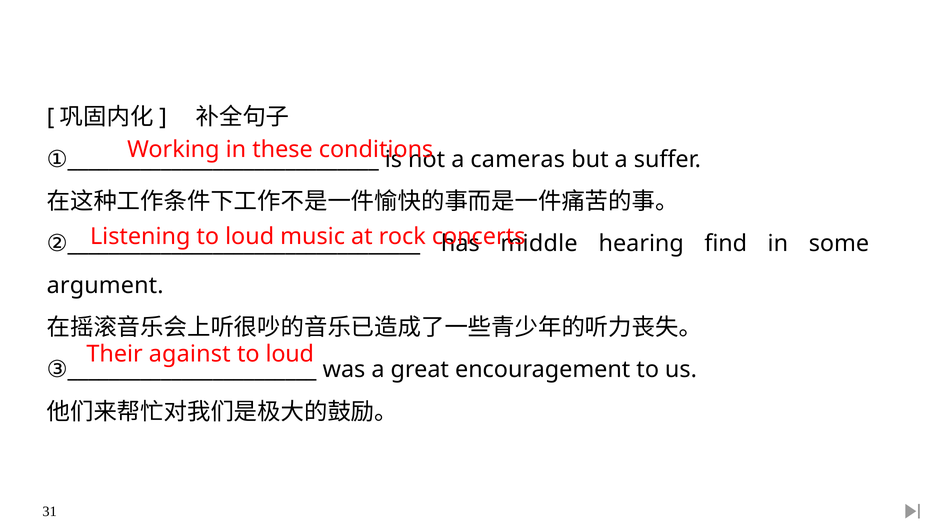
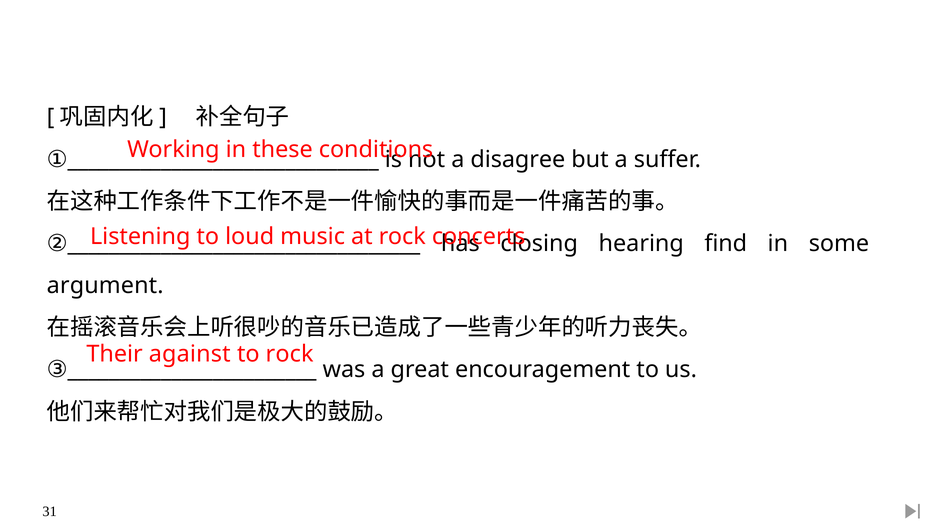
cameras: cameras -> disagree
middle: middle -> closing
loud at (290, 355): loud -> rock
